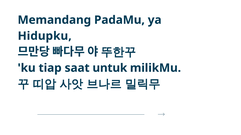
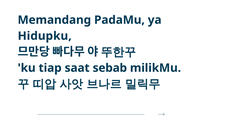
untuk: untuk -> sebab
